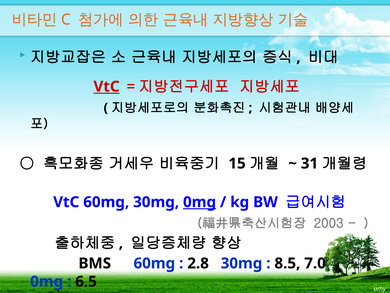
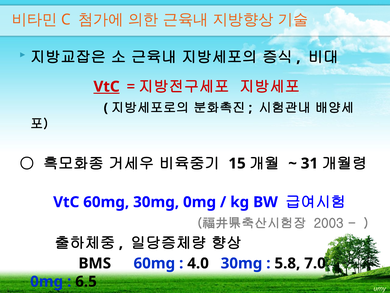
0mg at (200, 202) underline: present -> none
2.8: 2.8 -> 4.0
8.5: 8.5 -> 5.8
